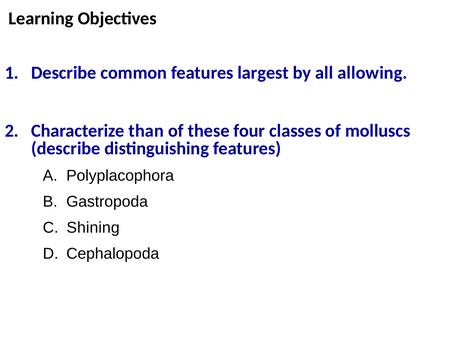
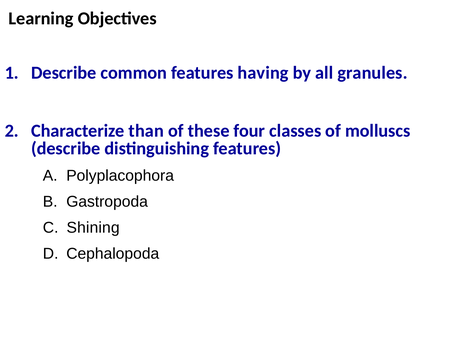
largest: largest -> having
allowing: allowing -> granules
